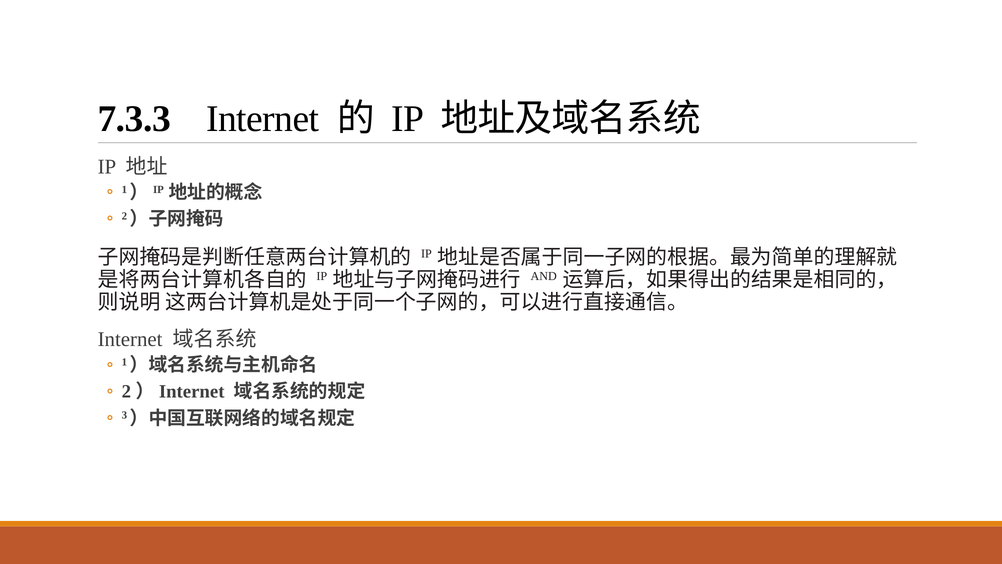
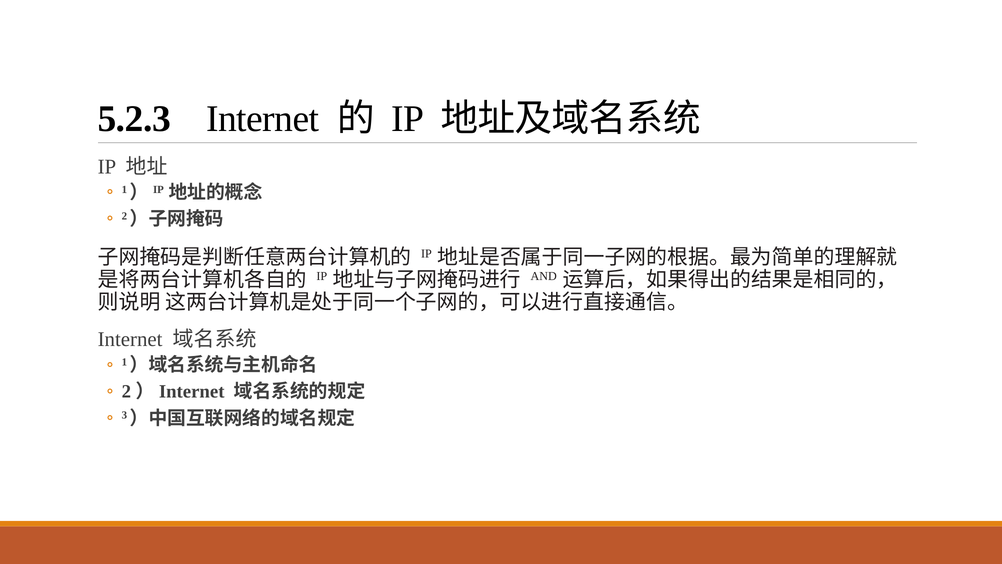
7.3.3: 7.3.3 -> 5.2.3
